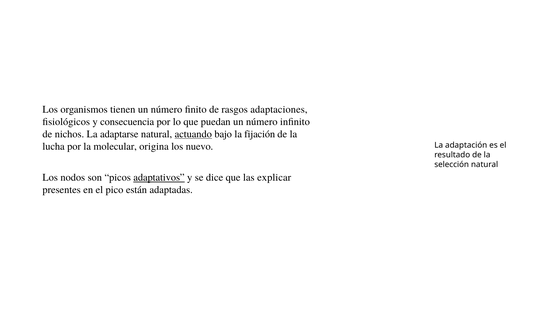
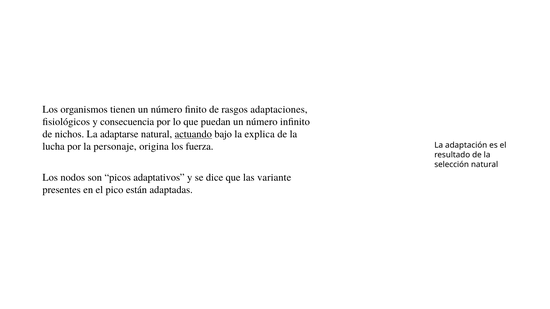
fijación: fijación -> explica
molecular: molecular -> personaje
nuevo: nuevo -> fuerza
adaptativos underline: present -> none
explicar: explicar -> variante
